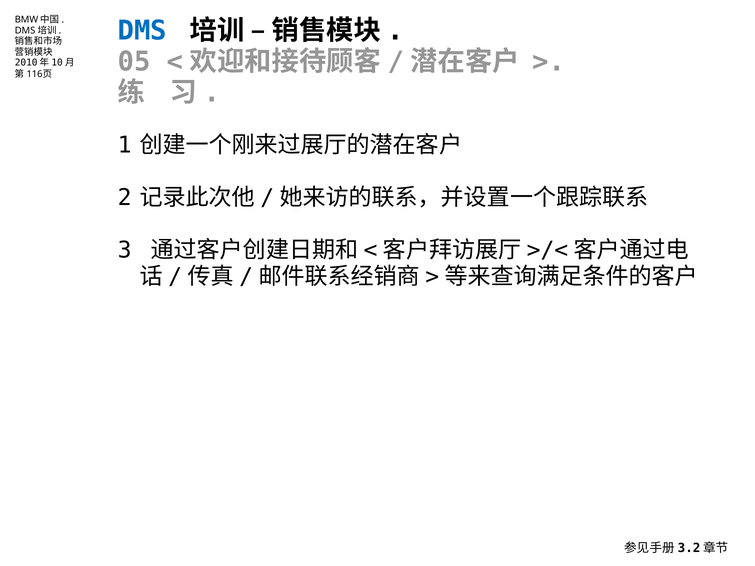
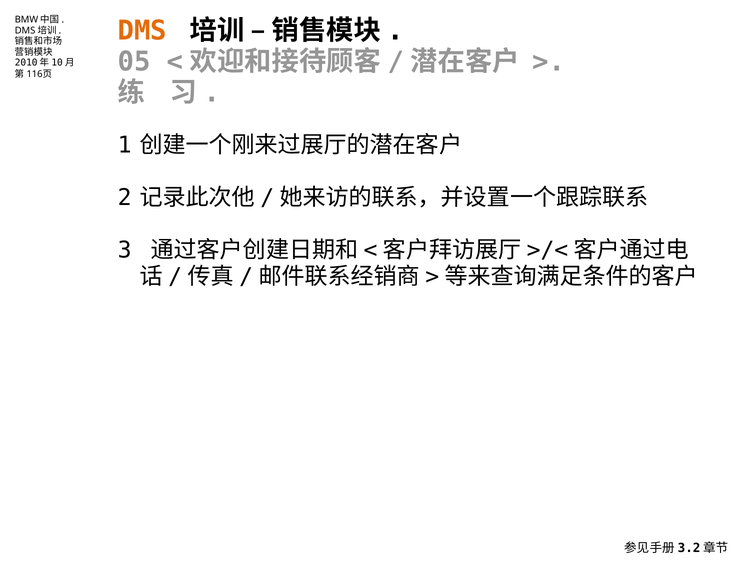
DMS colour: blue -> orange
